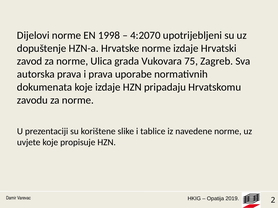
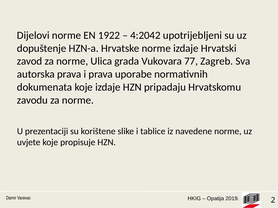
1998: 1998 -> 1922
4:2070: 4:2070 -> 4:2042
75: 75 -> 77
